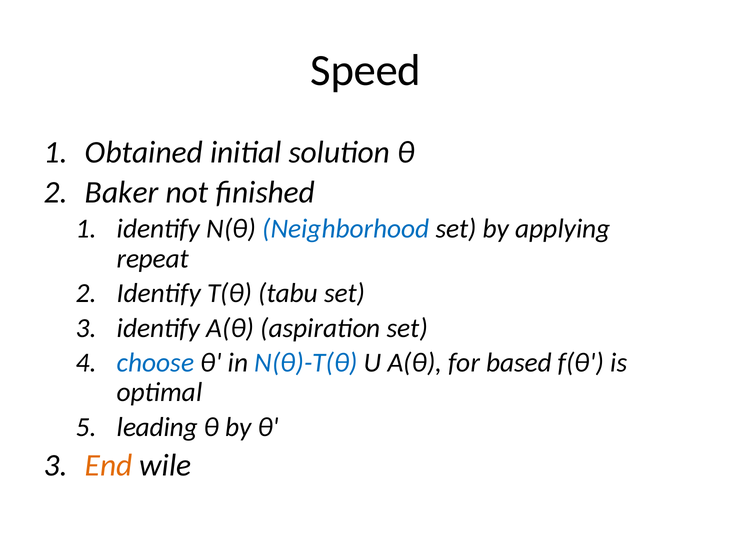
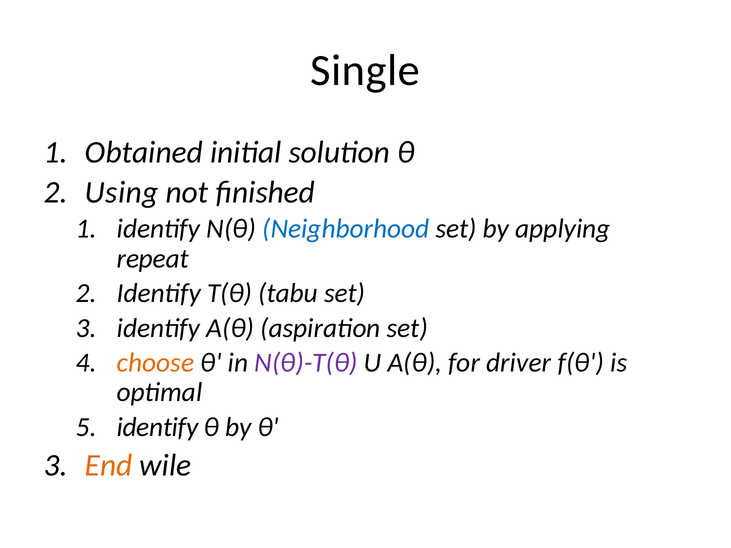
Speed: Speed -> Single
Baker: Baker -> Using
choose colour: blue -> orange
N(θ)-T(θ colour: blue -> purple
based: based -> driver
leading at (157, 427): leading -> identify
